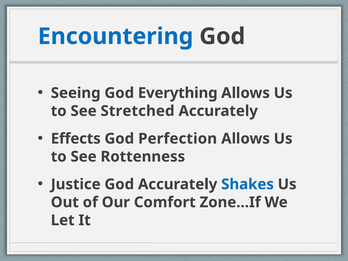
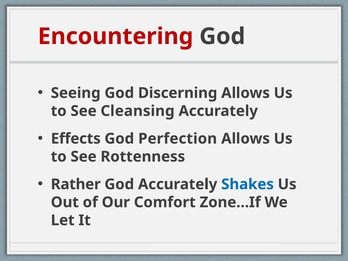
Encountering colour: blue -> red
Everything: Everything -> Discerning
Stretched: Stretched -> Cleansing
Justice: Justice -> Rather
